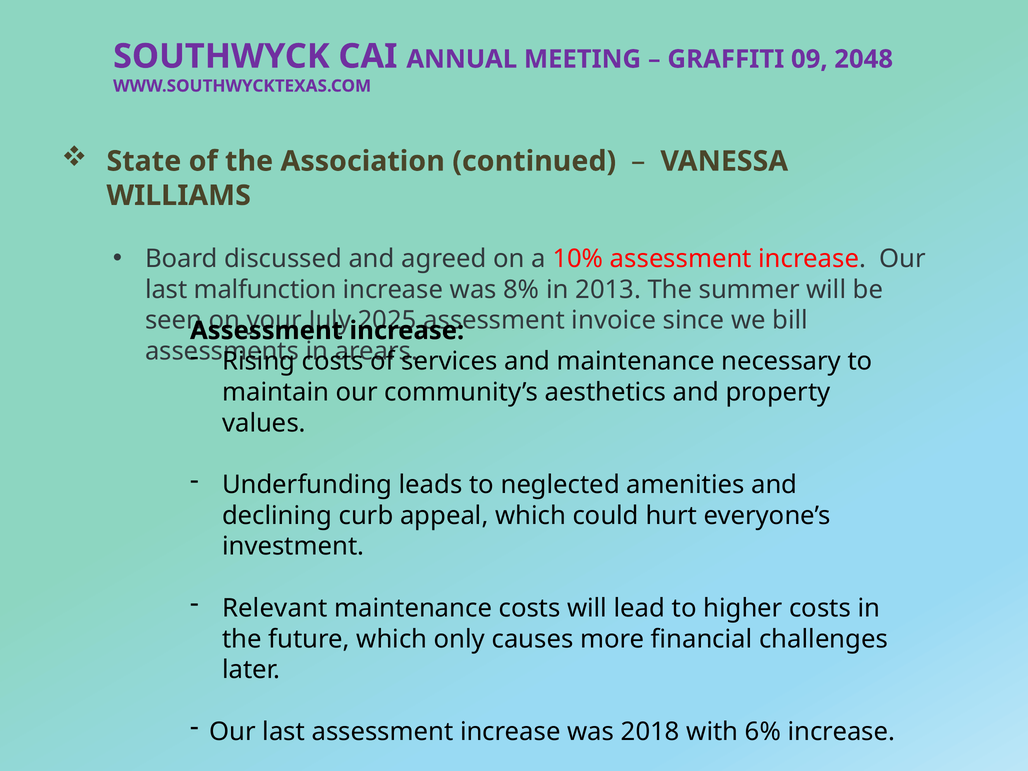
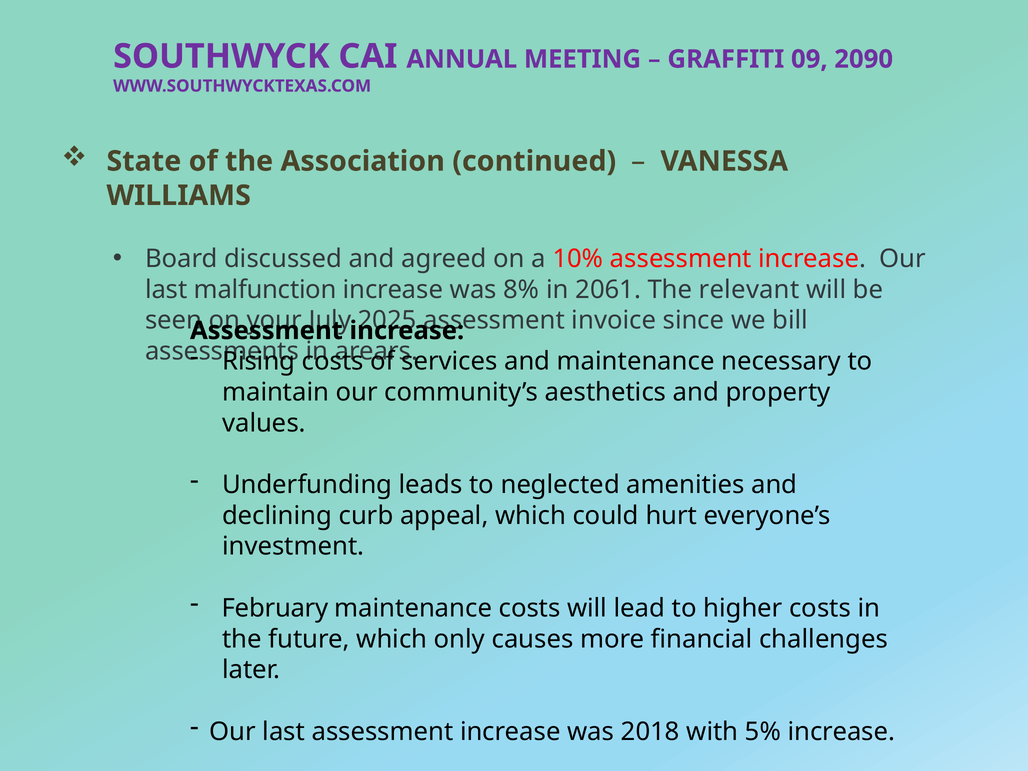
2048: 2048 -> 2090
2013: 2013 -> 2061
summer: summer -> relevant
Relevant: Relevant -> February
6%: 6% -> 5%
